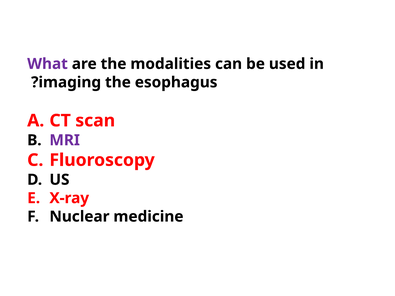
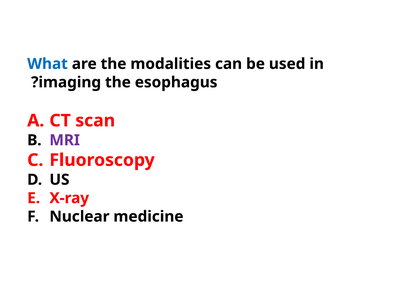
What colour: purple -> blue
